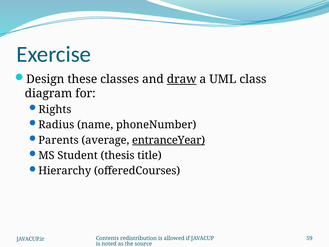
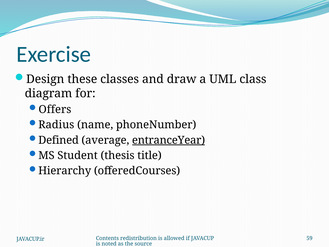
draw underline: present -> none
Rights: Rights -> Offers
Parents: Parents -> Defined
